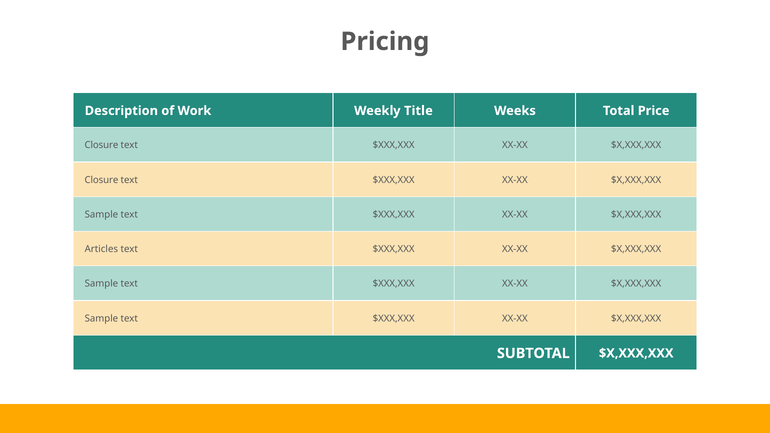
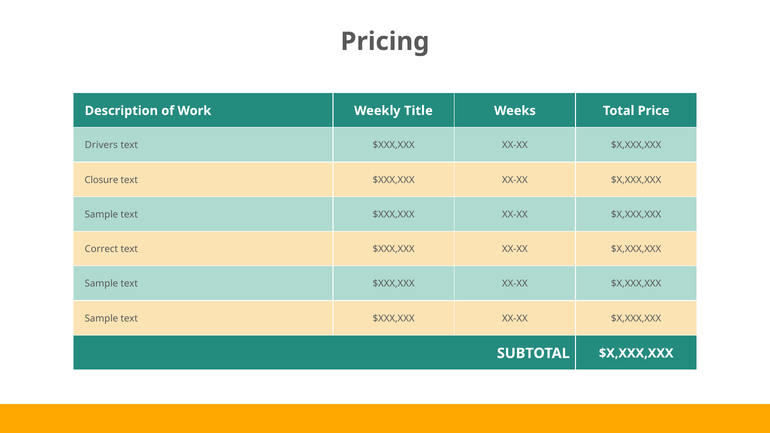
Closure at (101, 145): Closure -> Drivers
Articles: Articles -> Correct
